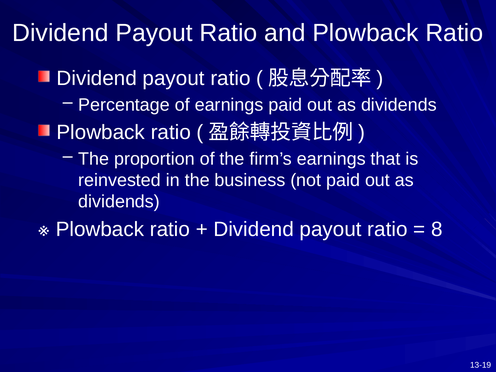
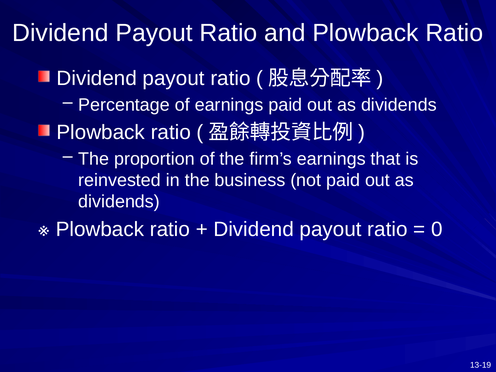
8: 8 -> 0
